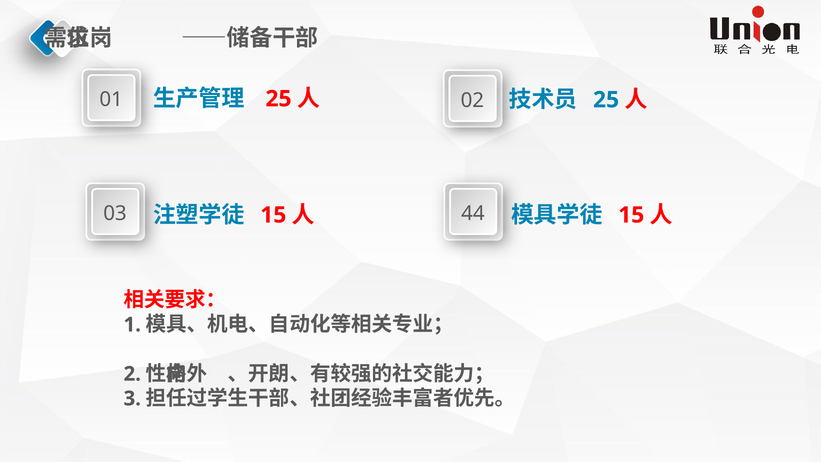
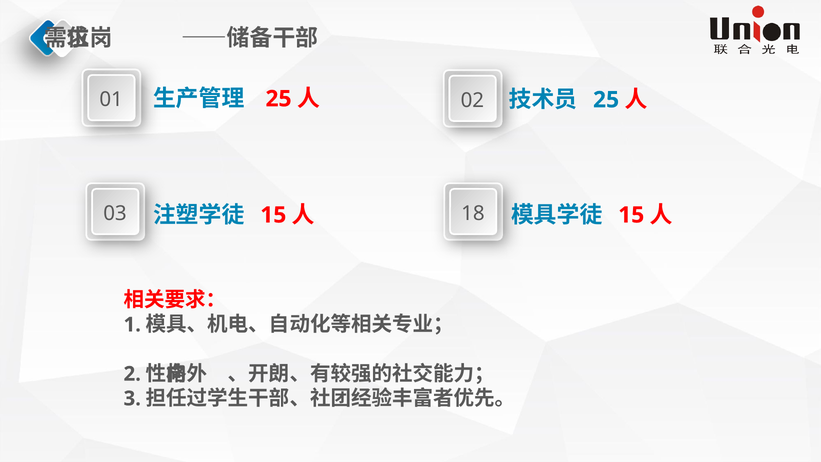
44: 44 -> 18
